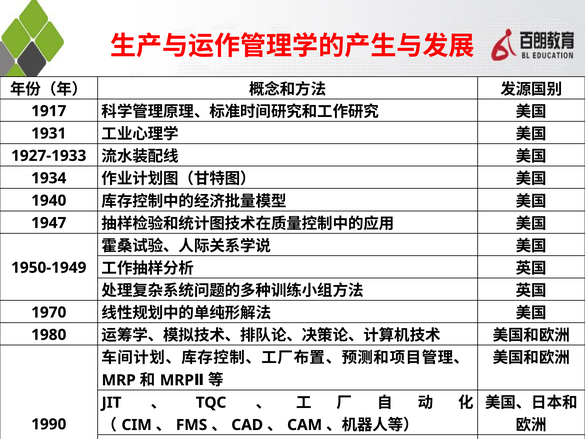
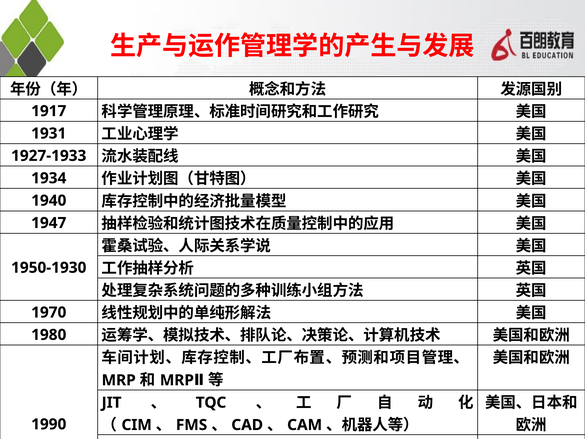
1950-1949: 1950-1949 -> 1950-1930
